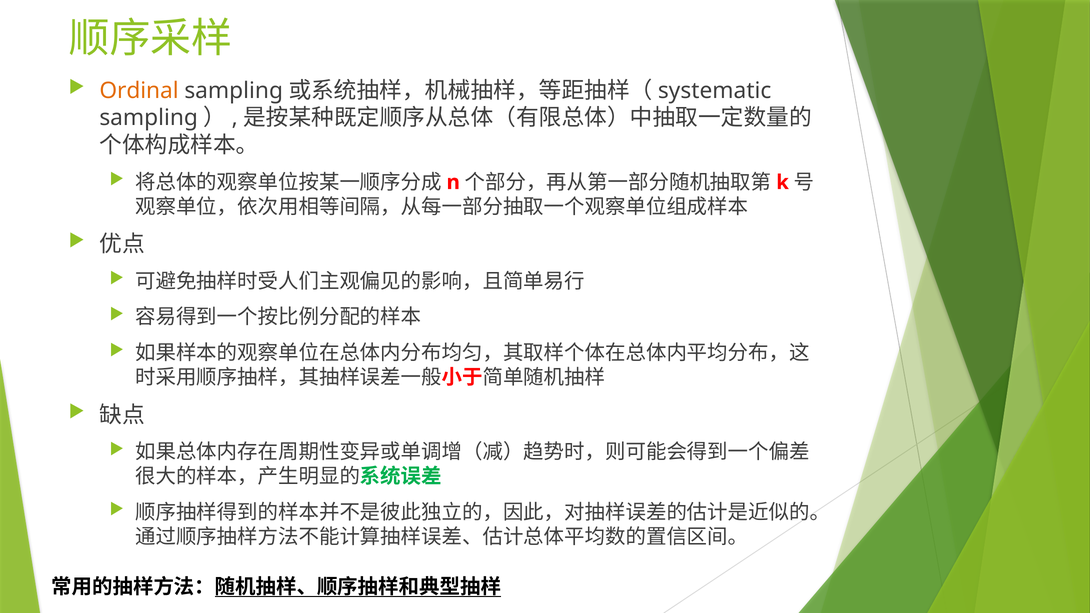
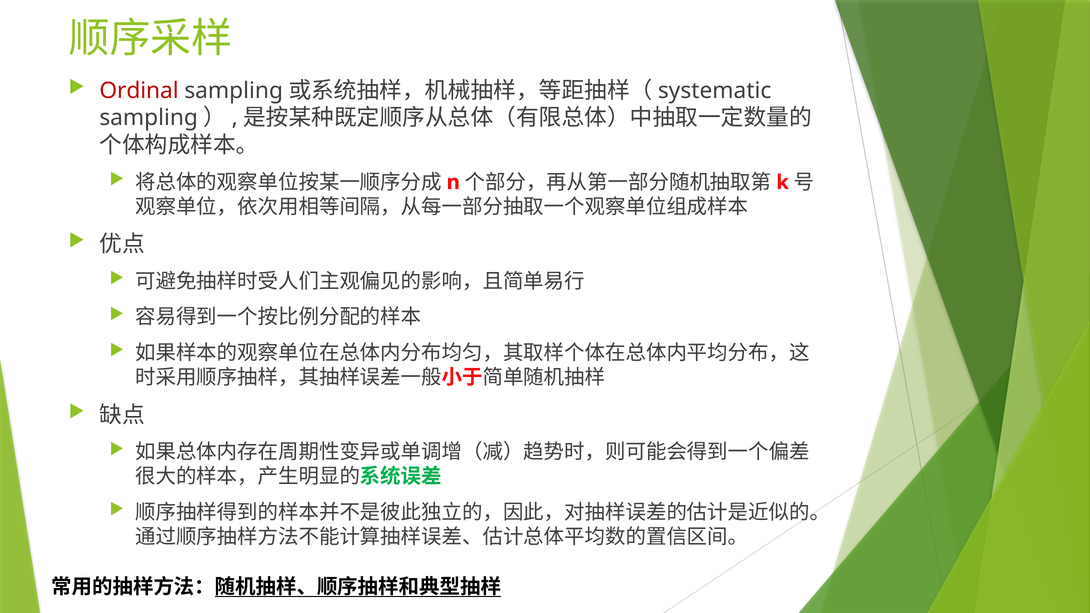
Ordinal colour: orange -> red
